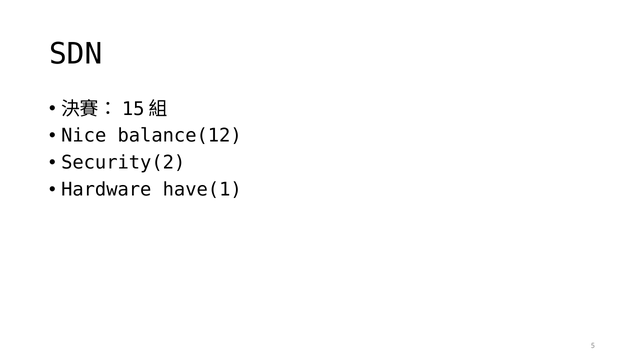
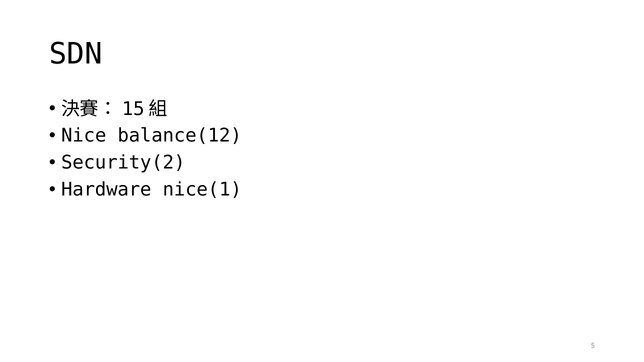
have(1: have(1 -> nice(1
